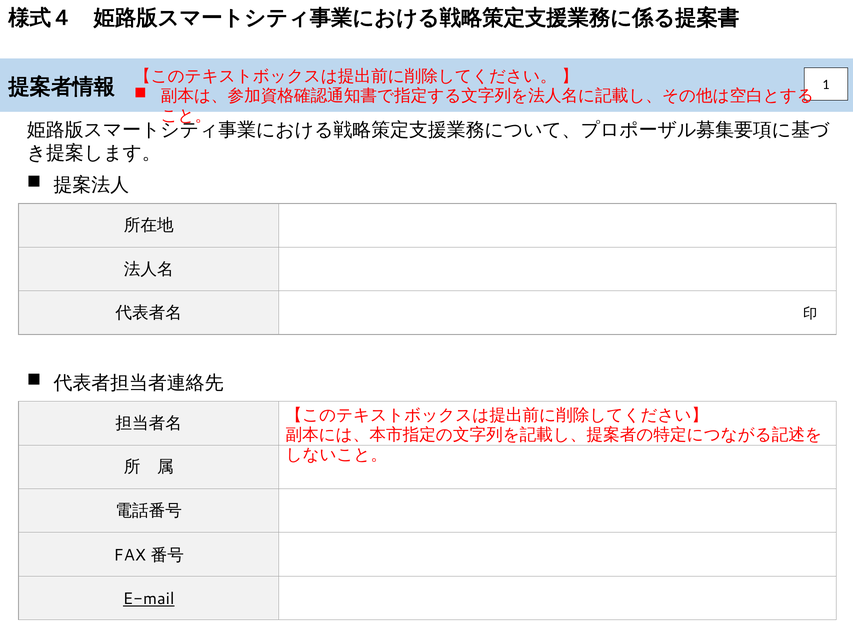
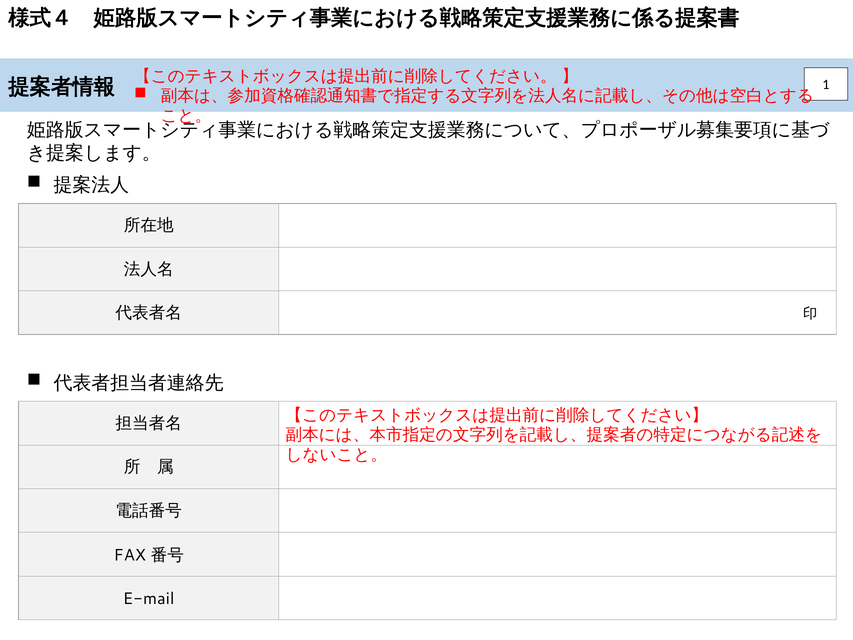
E-mail underline: present -> none
